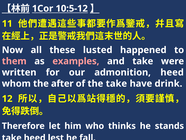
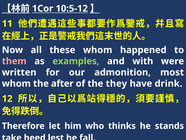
these lusted: lusted -> whom
examples colour: pink -> light green
and take: take -> with
admonition heed: heed -> most
the take: take -> they
